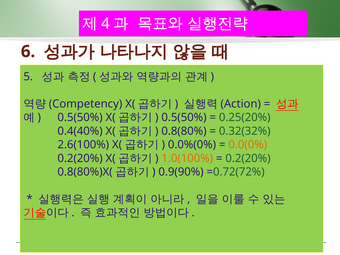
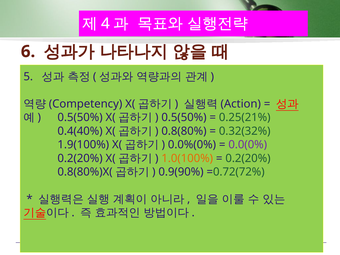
0.25(20%: 0.25(20% -> 0.25(21%
2.6(100%: 2.6(100% -> 1.9(100%
0.0(0% colour: orange -> purple
